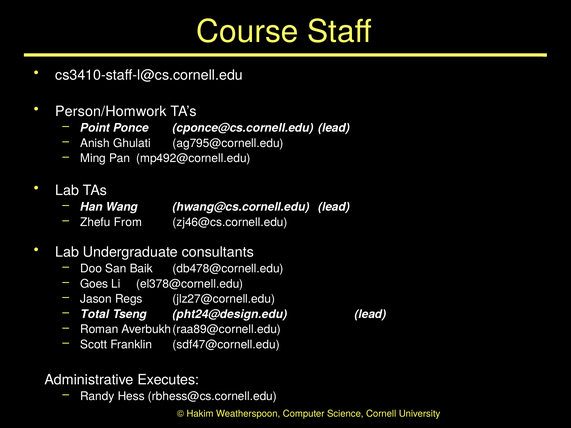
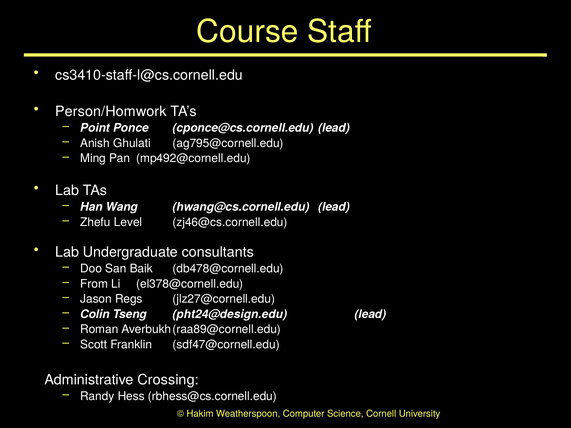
From: From -> Level
Goes: Goes -> From
Total: Total -> Colin
Executes: Executes -> Crossing
